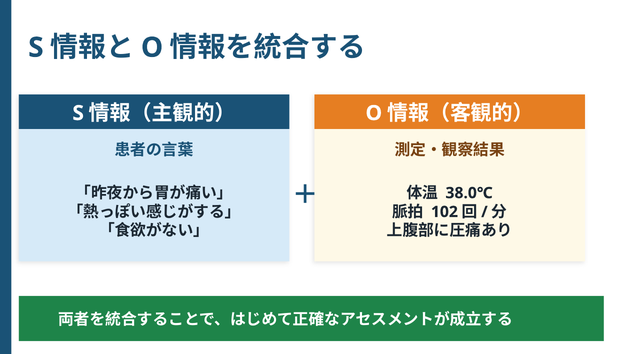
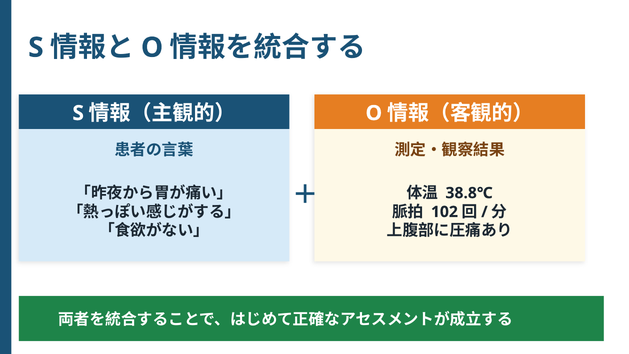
38.0℃: 38.0℃ -> 38.8℃
